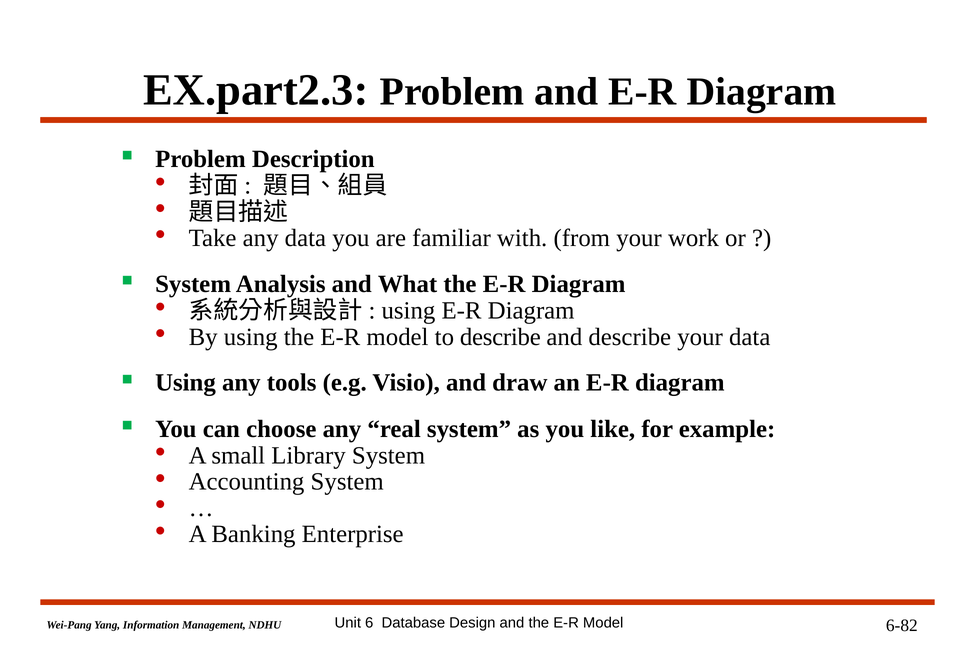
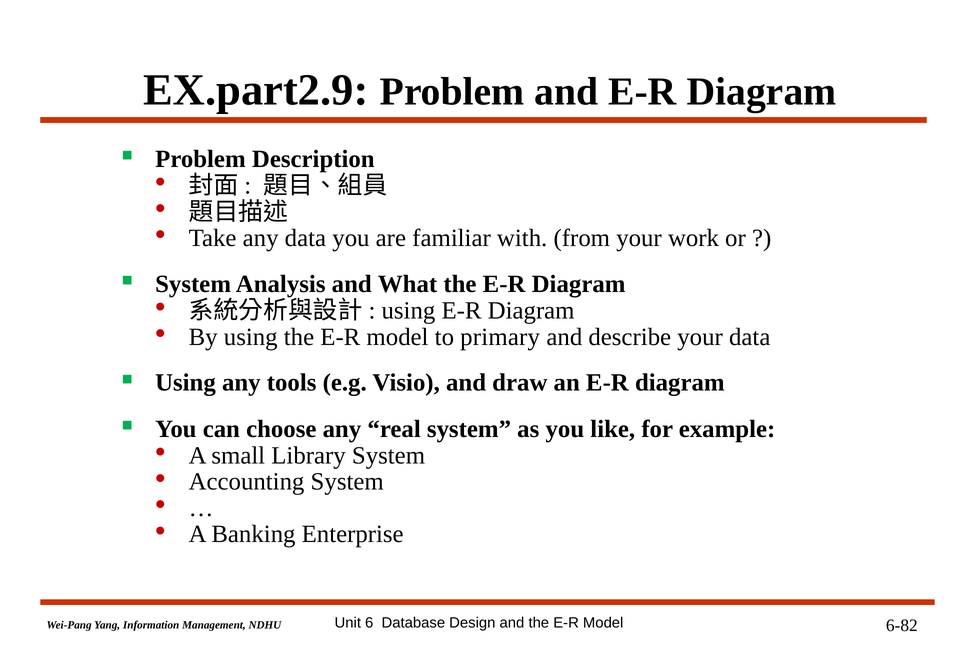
EX.part2.3: EX.part2.3 -> EX.part2.9
to describe: describe -> primary
